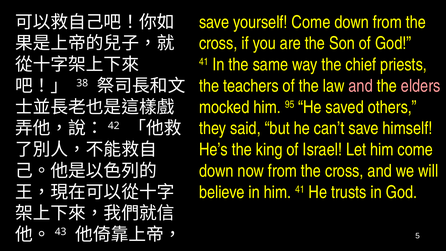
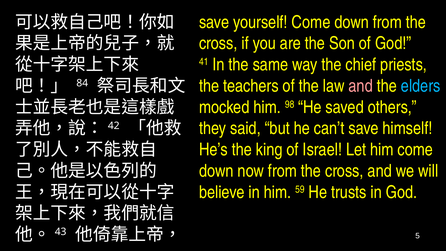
elders colour: pink -> light blue
38: 38 -> 84
95: 95 -> 98
him 41: 41 -> 59
